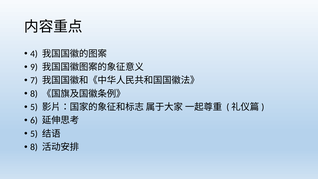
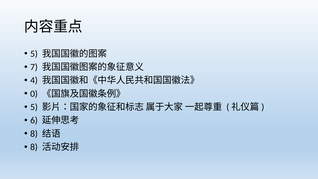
4 at (34, 54): 4 -> 5
9: 9 -> 7
7: 7 -> 4
8 at (34, 94): 8 -> 0
5 at (34, 134): 5 -> 8
